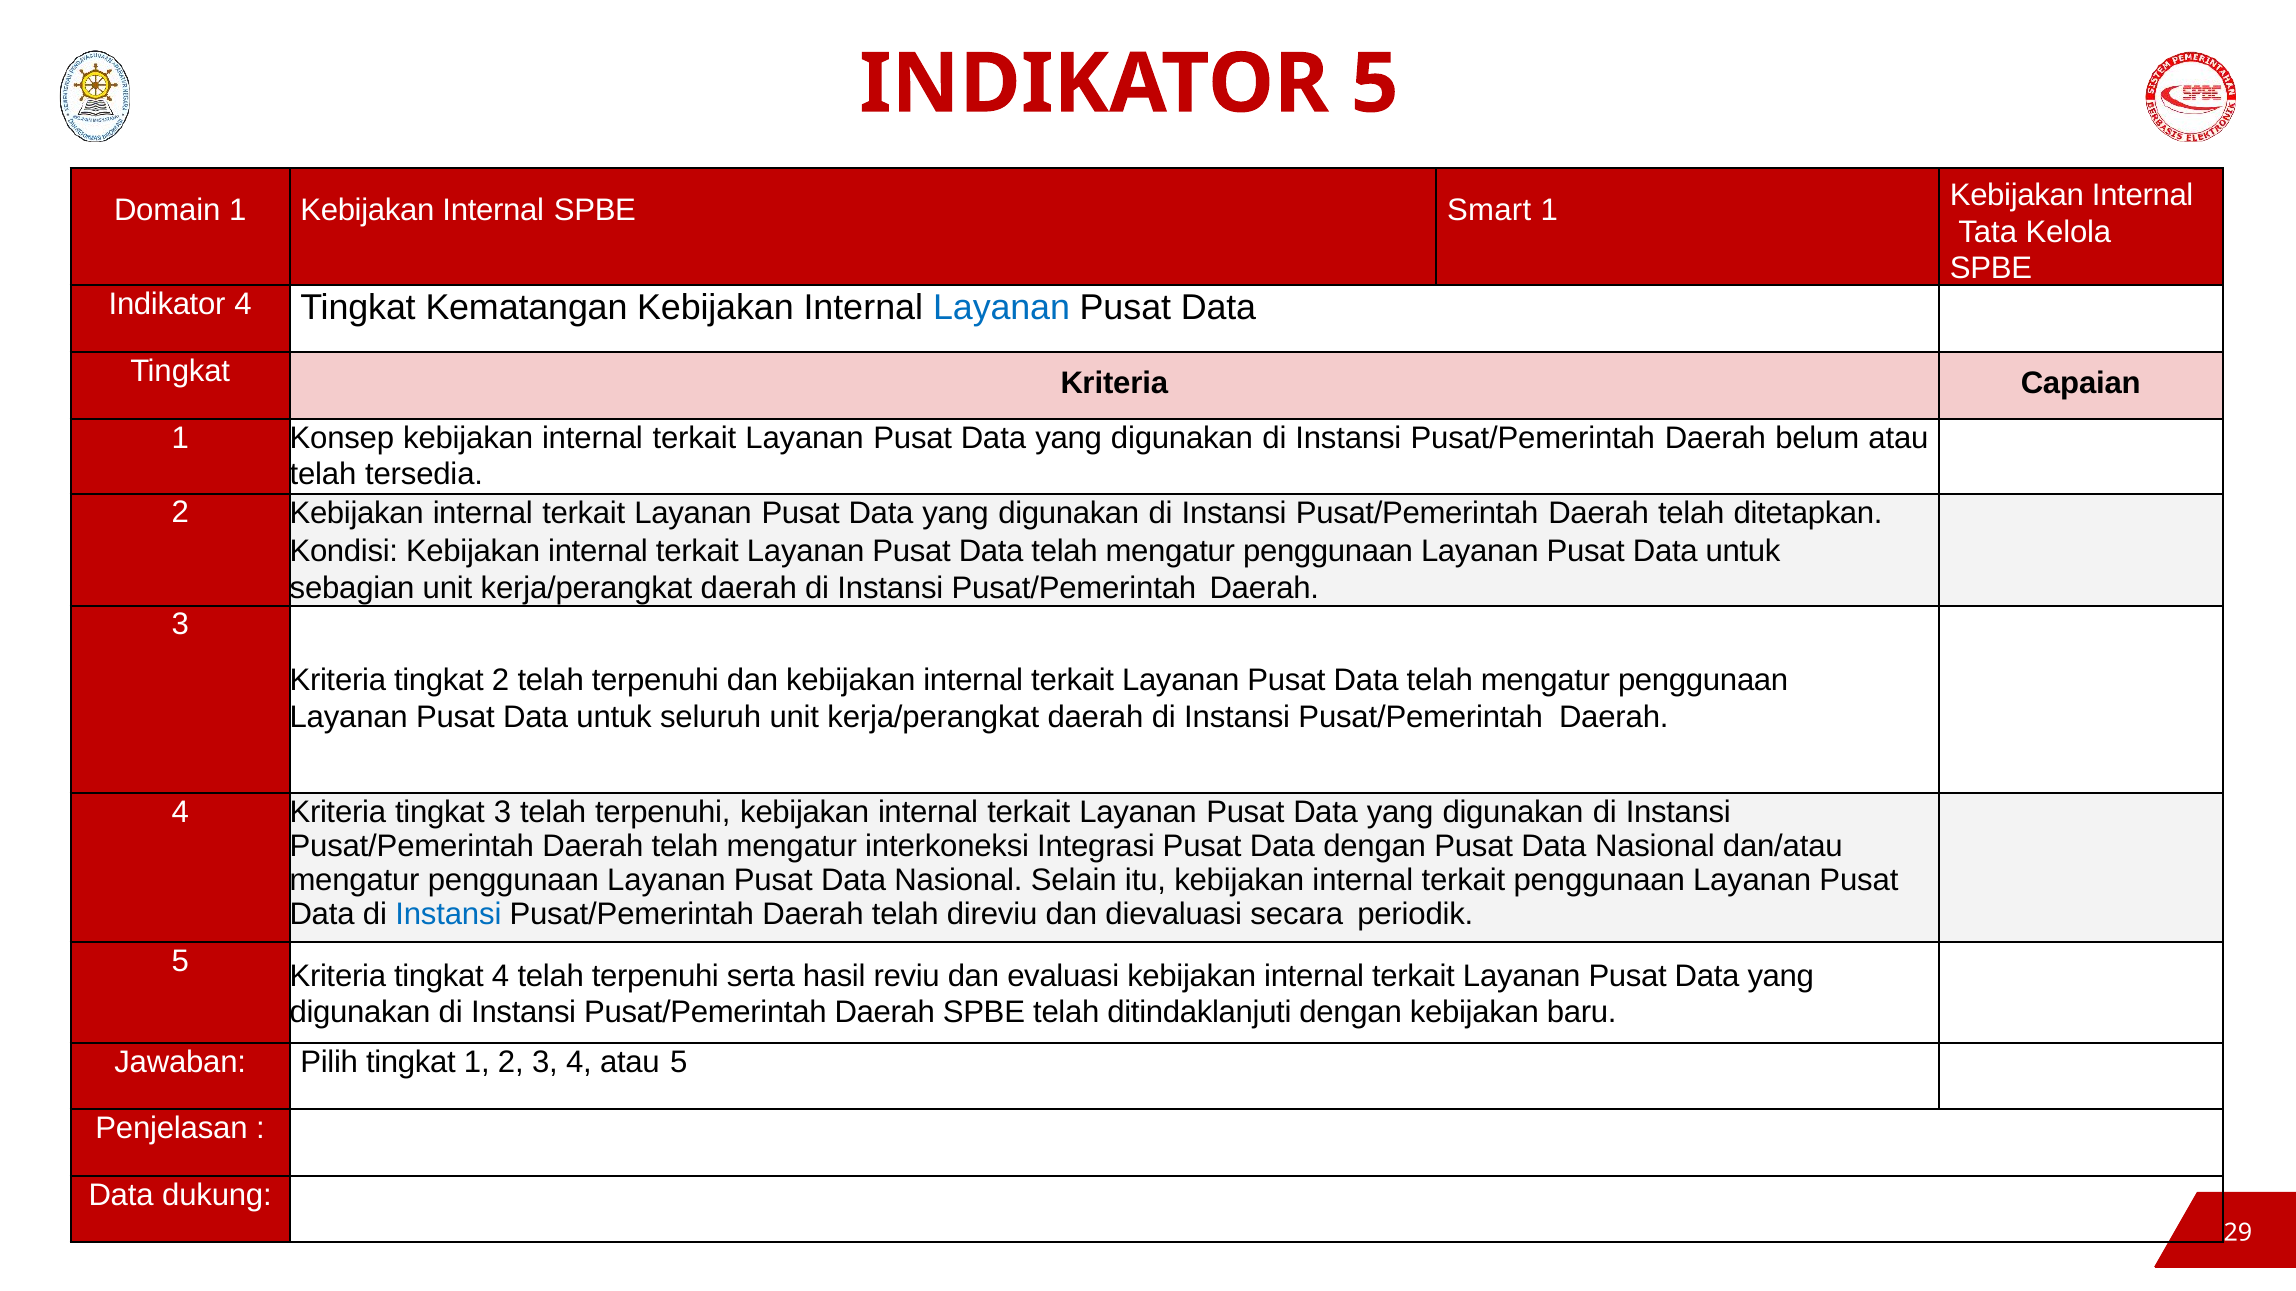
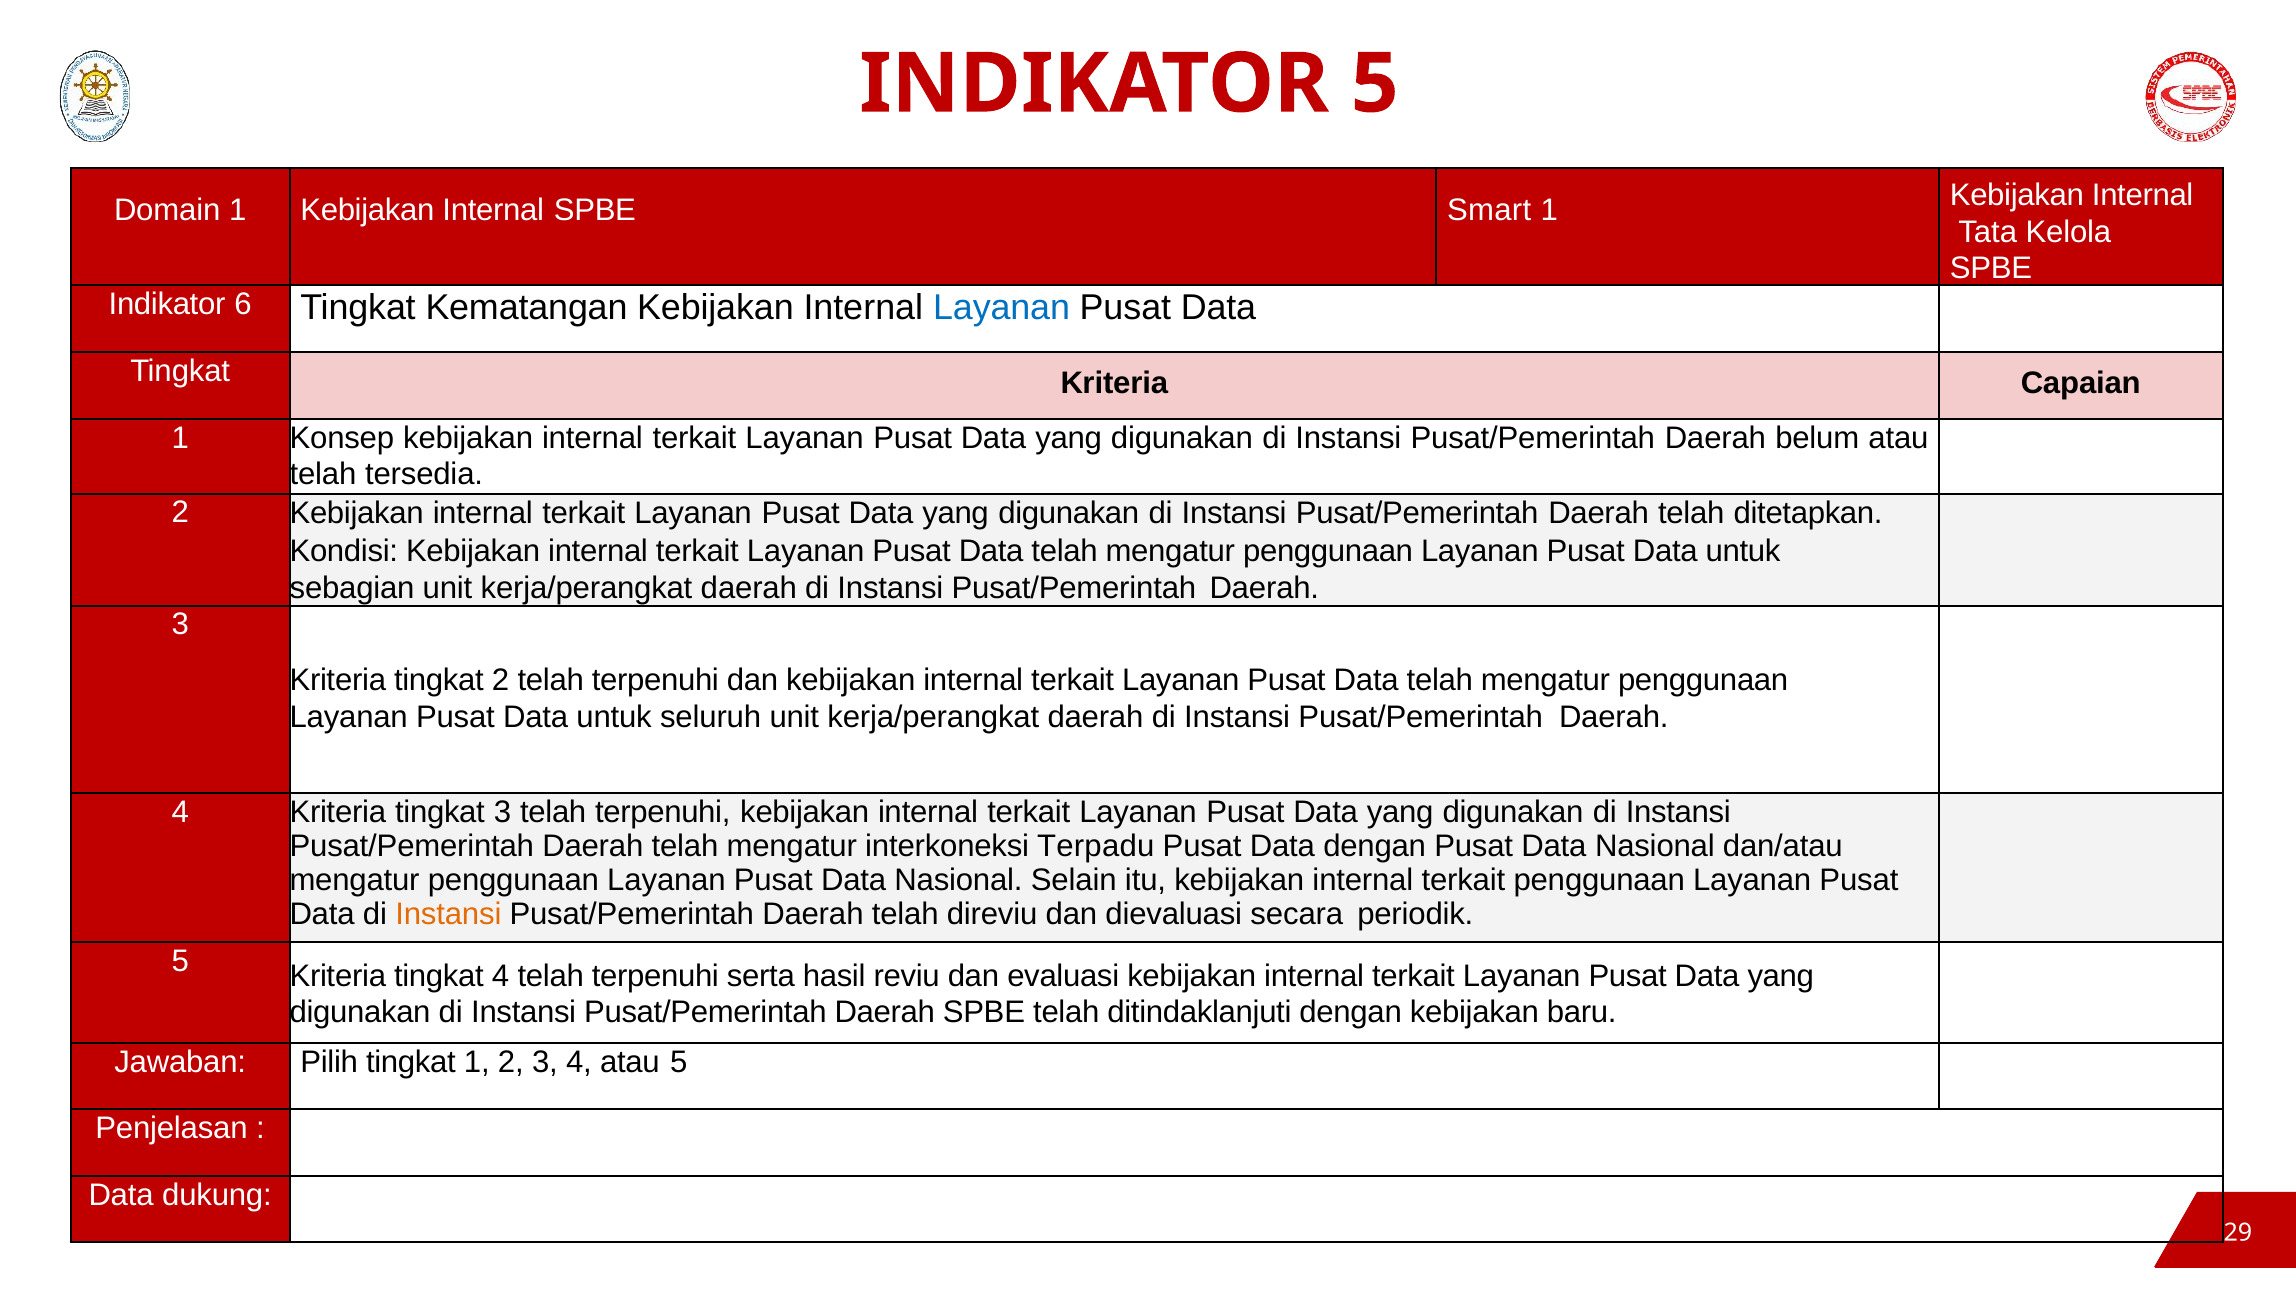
Indikator 4: 4 -> 6
Integrasi: Integrasi -> Terpadu
Instansi at (448, 915) colour: blue -> orange
